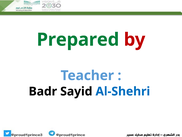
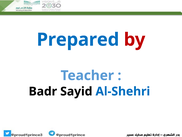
Prepared colour: green -> blue
